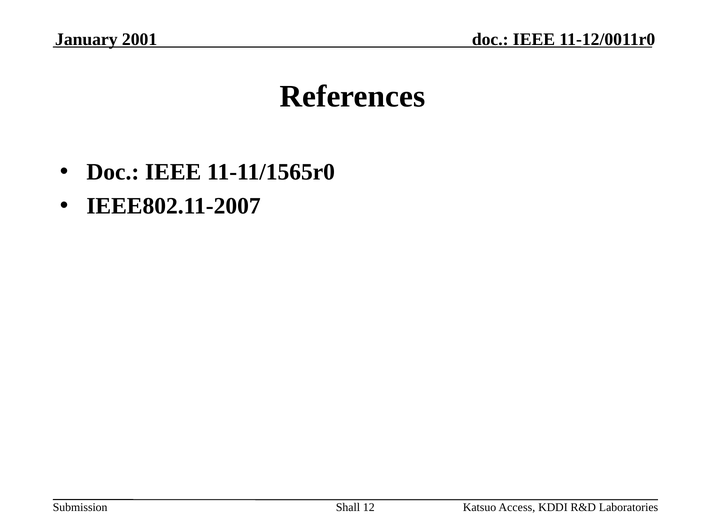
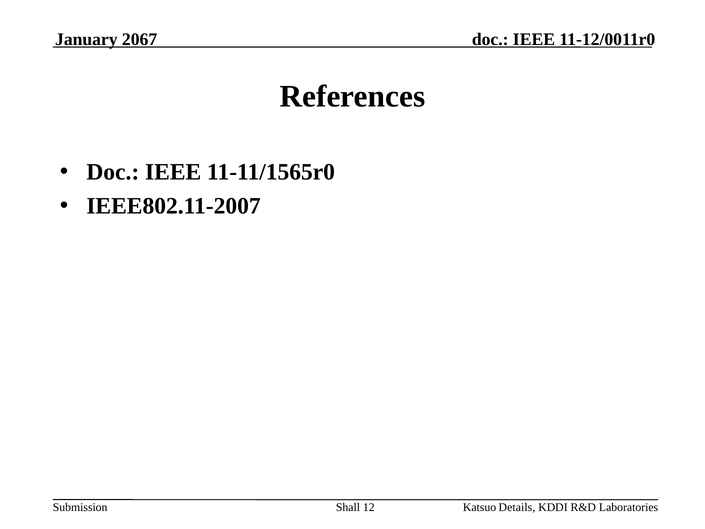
2001: 2001 -> 2067
Access: Access -> Details
